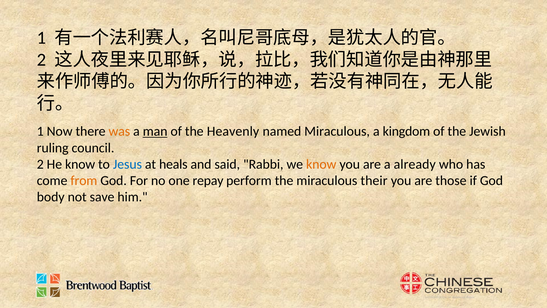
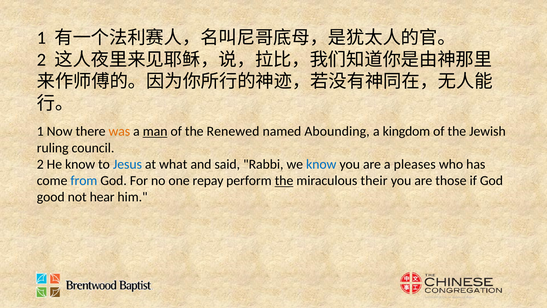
Heavenly: Heavenly -> Renewed
named Miraculous: Miraculous -> Abounding
heals: heals -> what
know at (321, 164) colour: orange -> blue
already: already -> pleases
from colour: orange -> blue
the at (284, 181) underline: none -> present
body: body -> good
save: save -> hear
